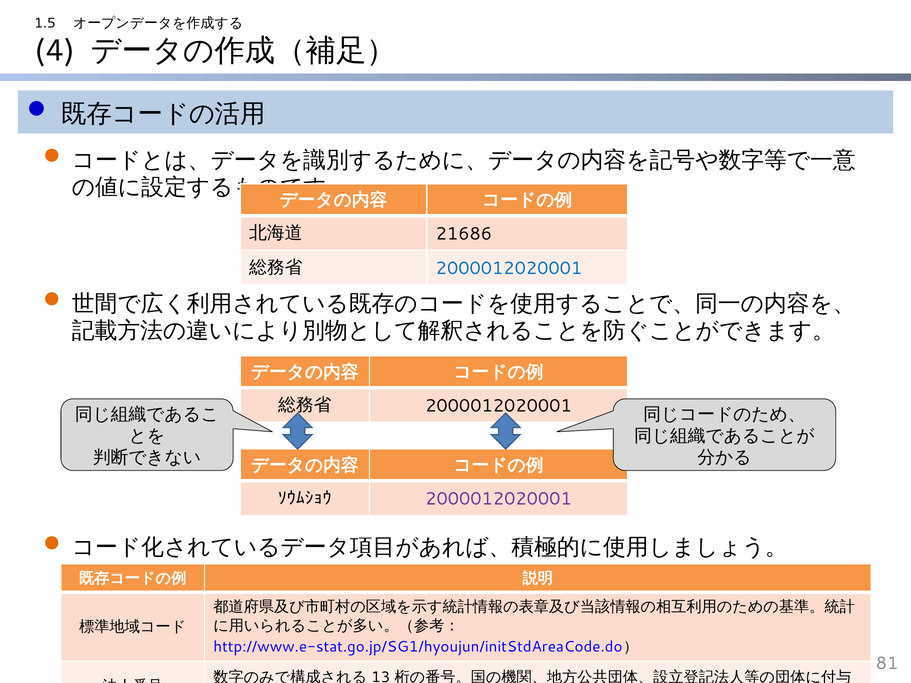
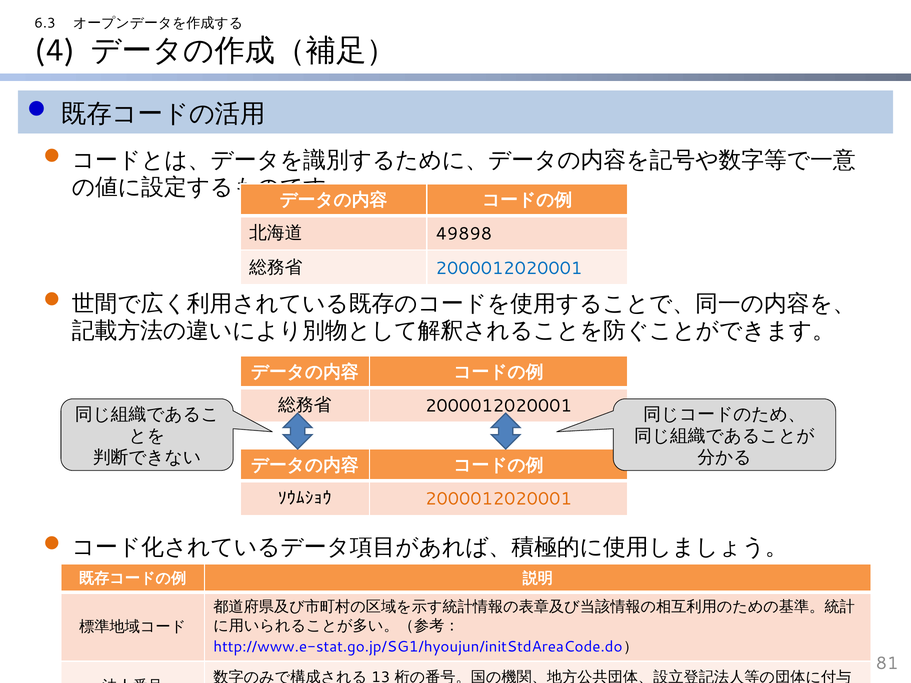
1.5: 1.5 -> 6.3
21686: 21686 -> 49898
2000012020001 at (499, 499) colour: purple -> orange
